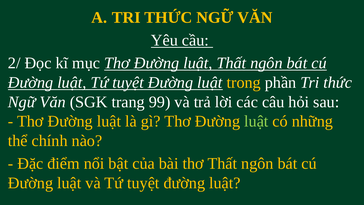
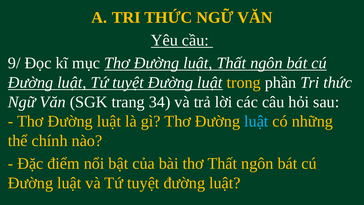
2/: 2/ -> 9/
99: 99 -> 34
luật at (256, 121) colour: light green -> light blue
